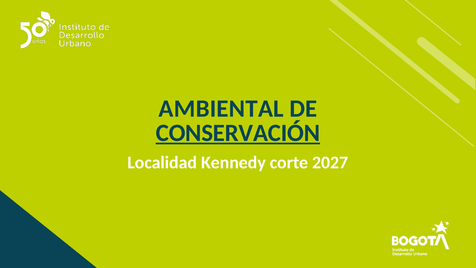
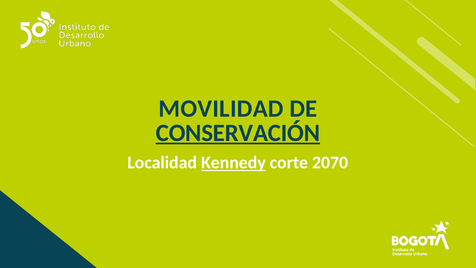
AMBIENTAL: AMBIENTAL -> MOVILIDAD
Kennedy underline: none -> present
2027: 2027 -> 2070
